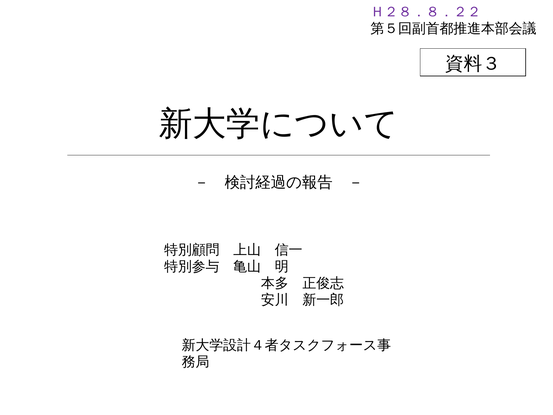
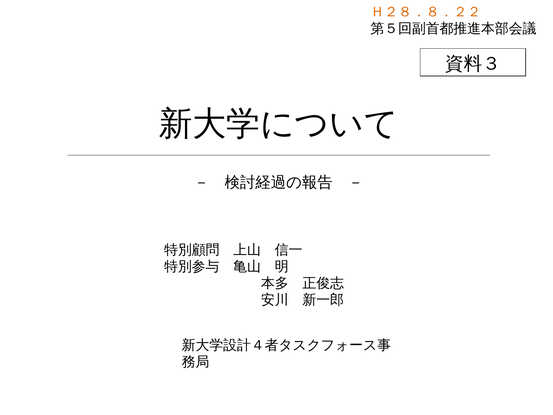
Ｈ２８．８．２２ colour: purple -> orange
